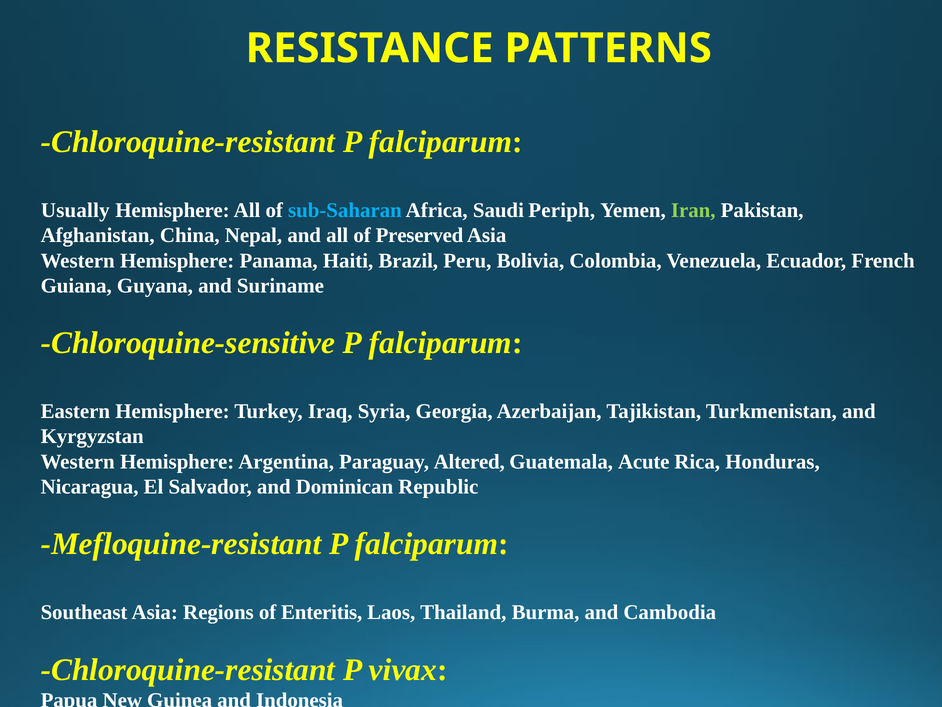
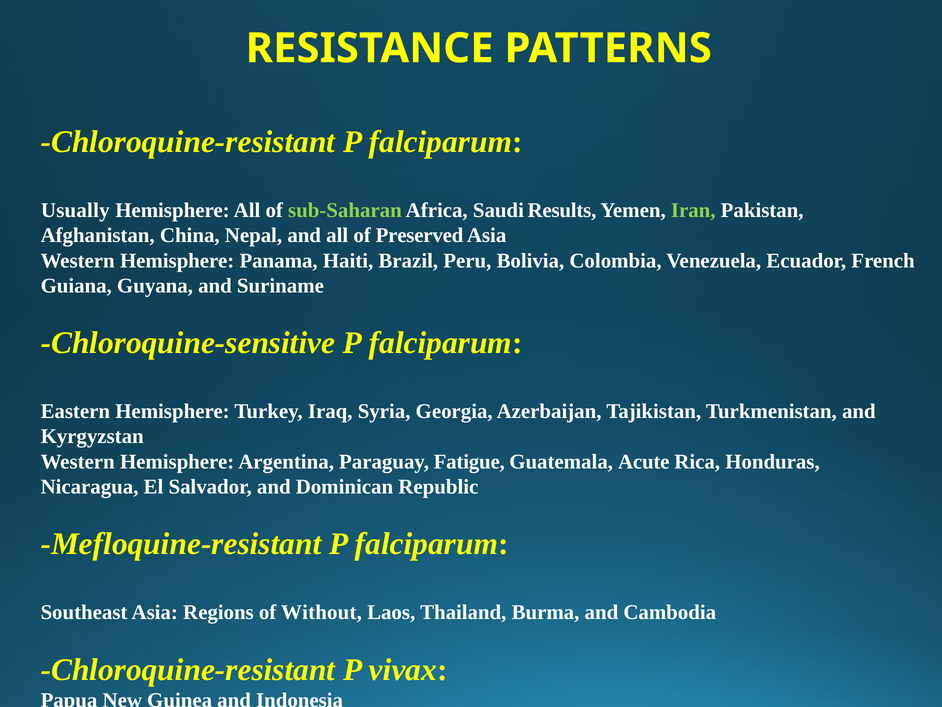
sub-Saharan colour: light blue -> light green
Periph: Periph -> Results
Altered: Altered -> Fatigue
Enteritis: Enteritis -> Without
